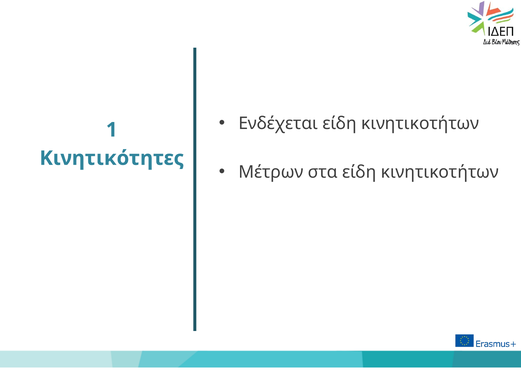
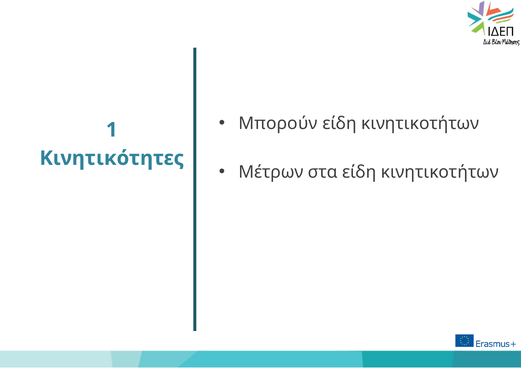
Ενδέχεται: Ενδέχεται -> Μπορούν
